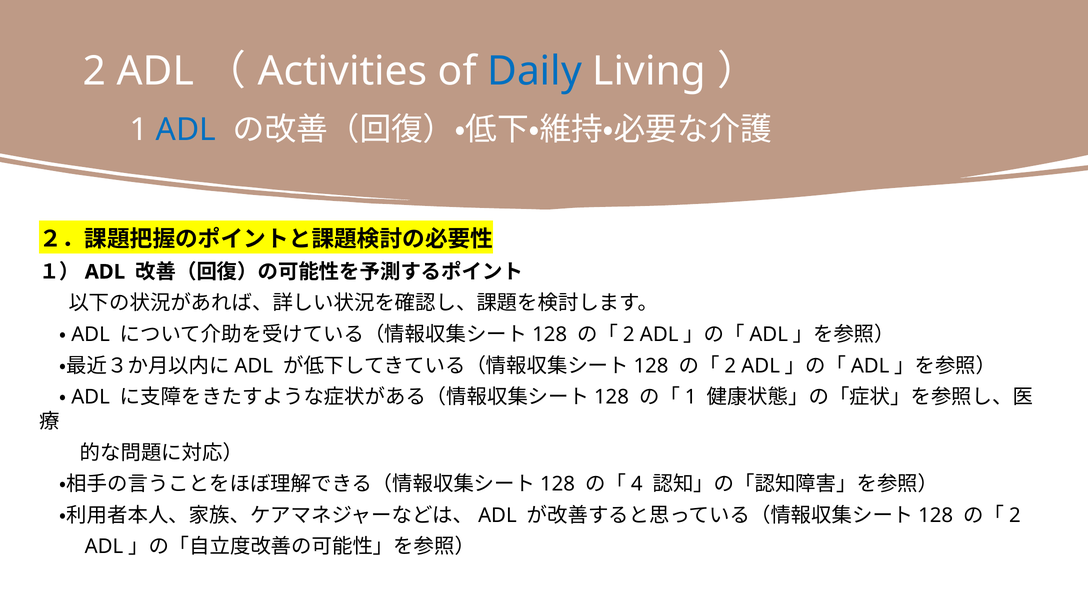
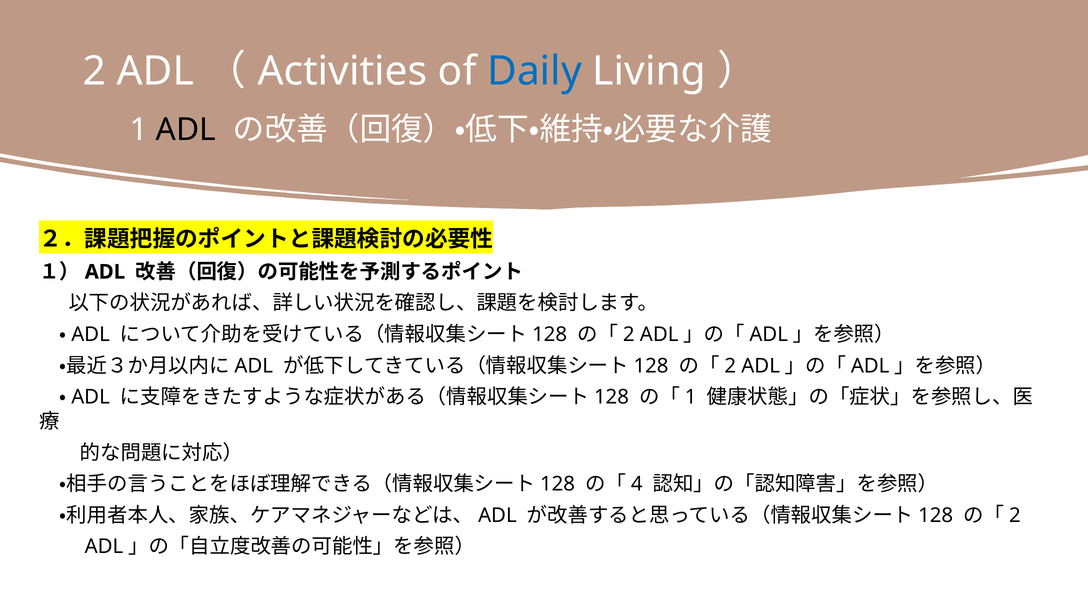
ADL at (186, 130) colour: blue -> black
